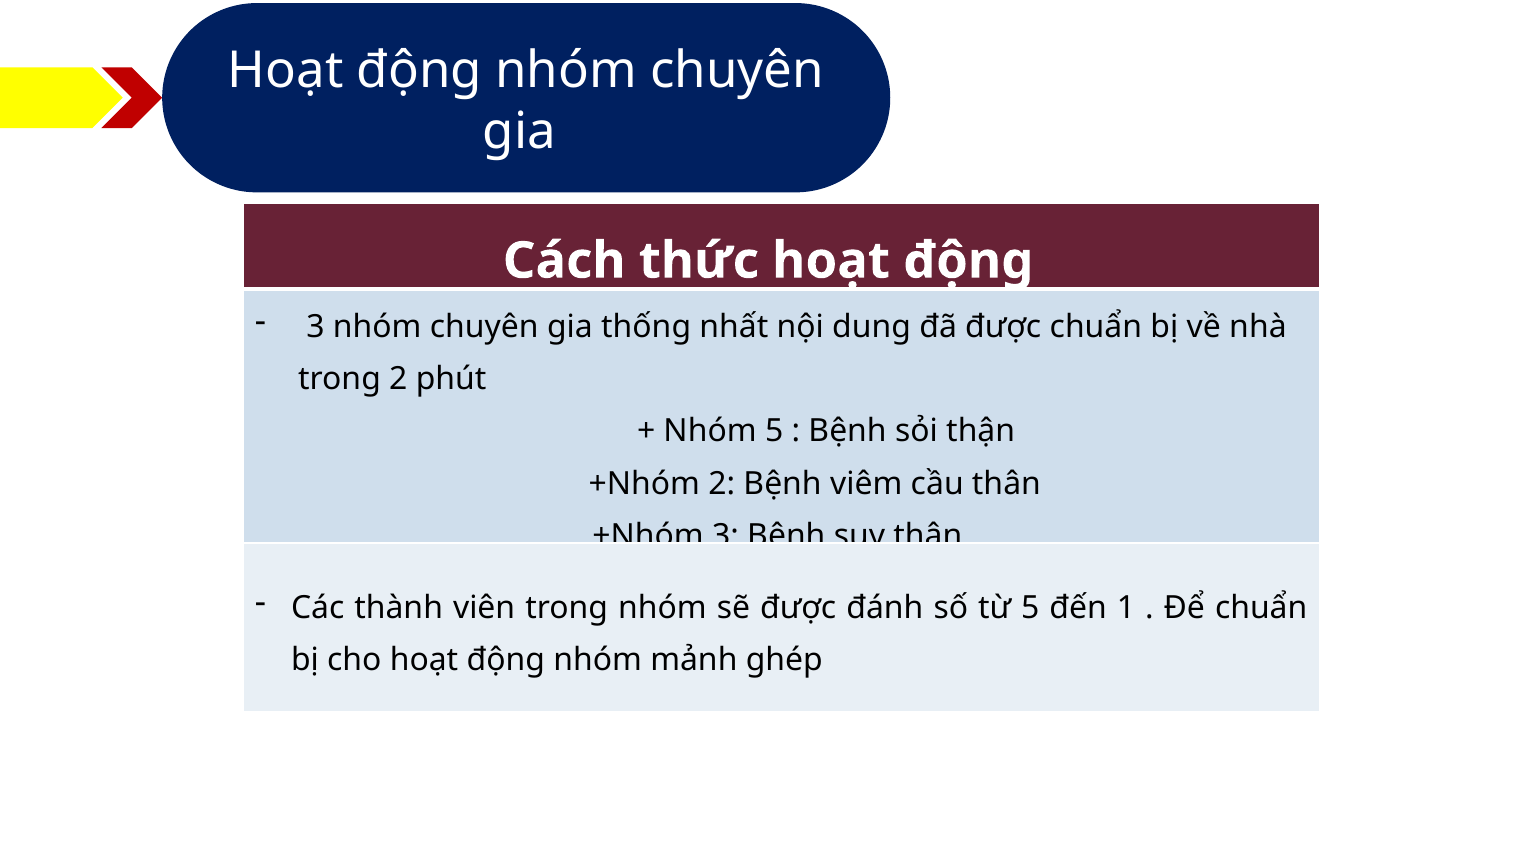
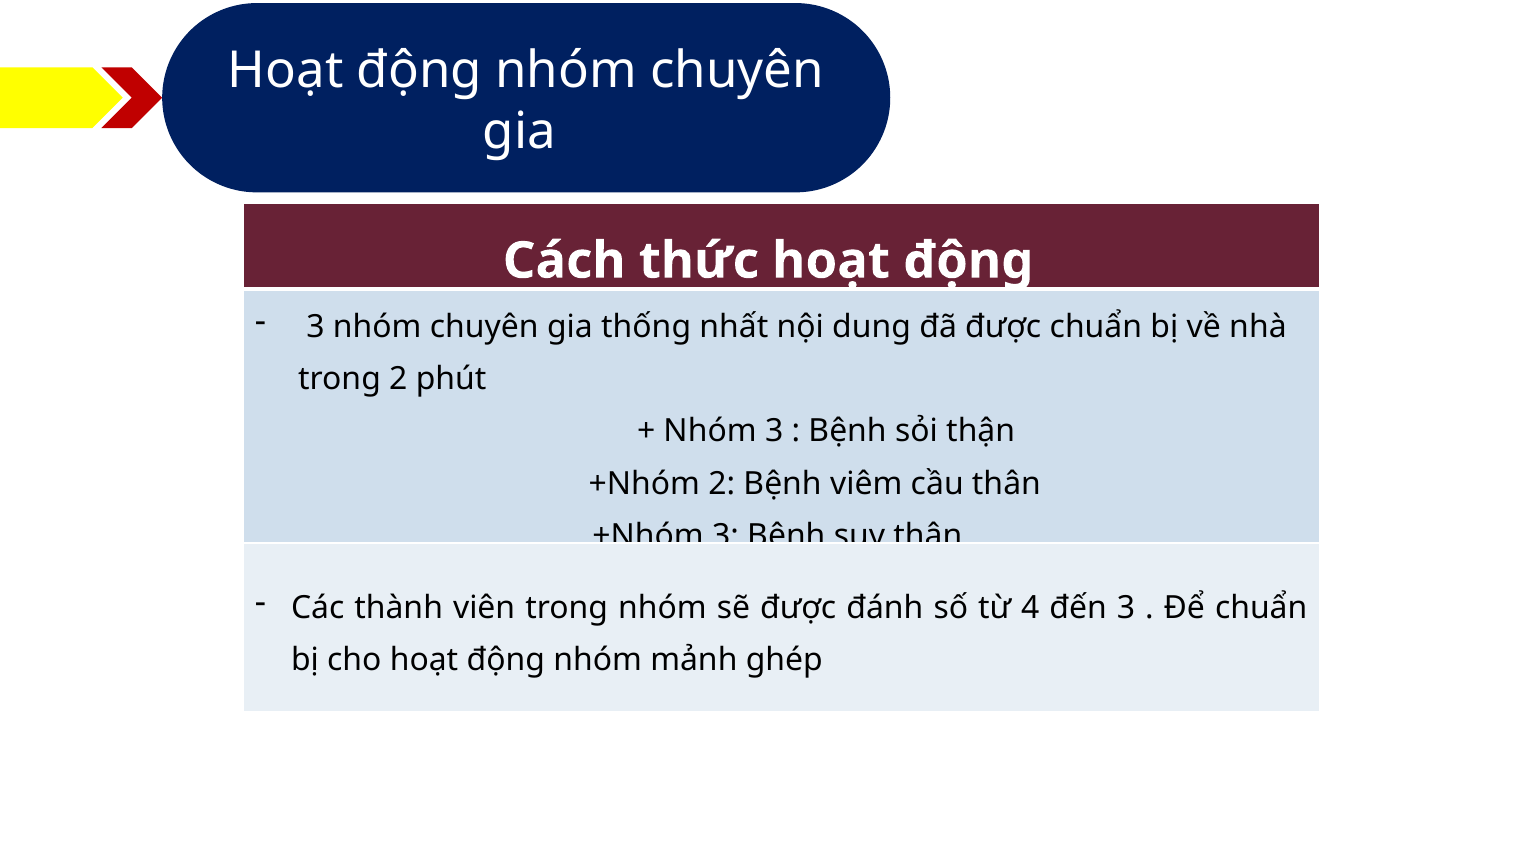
Nhóm 5: 5 -> 3
từ 5: 5 -> 4
đến 1: 1 -> 3
